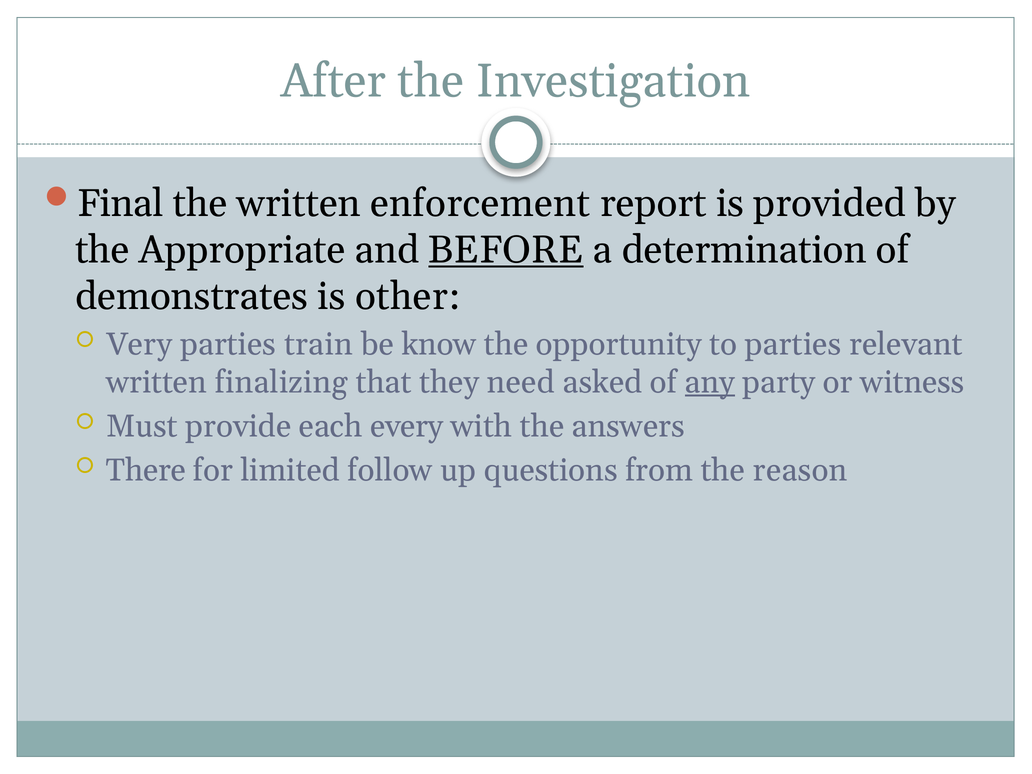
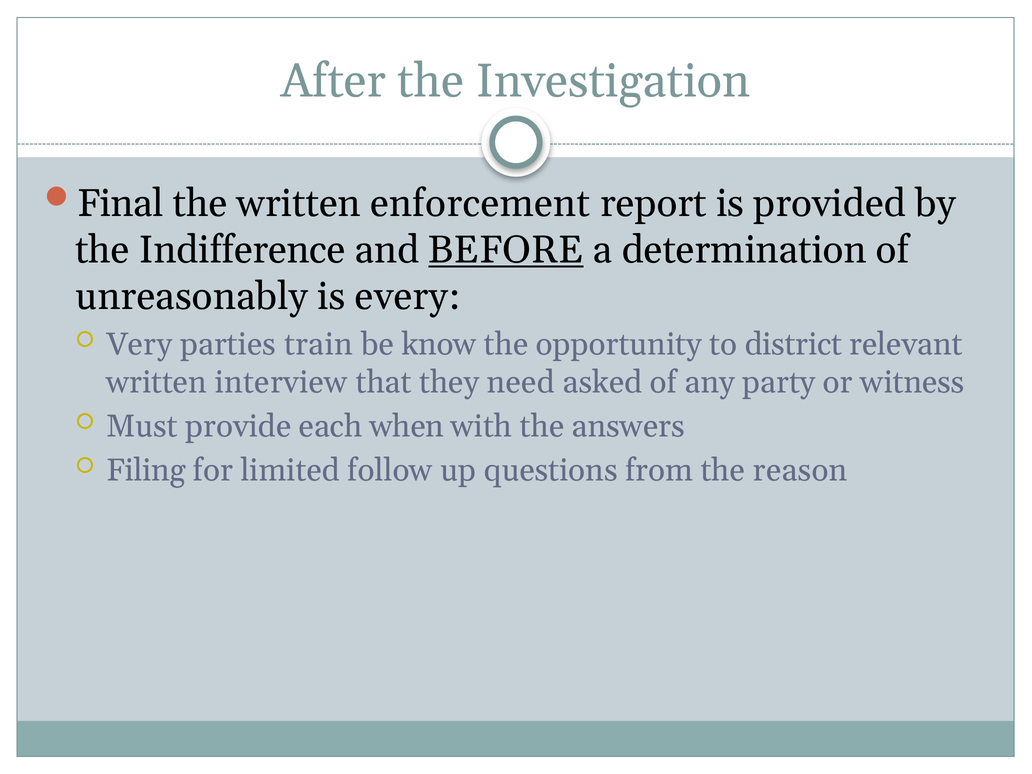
Appropriate: Appropriate -> Indifference
demonstrates: demonstrates -> unreasonably
other: other -> every
to parties: parties -> district
finalizing: finalizing -> interview
any underline: present -> none
every: every -> when
There: There -> Filing
